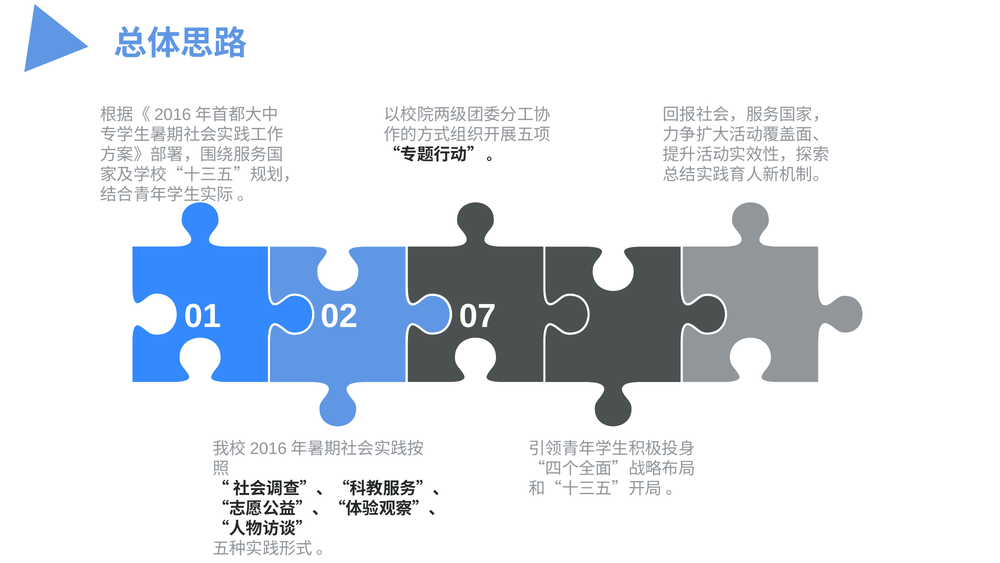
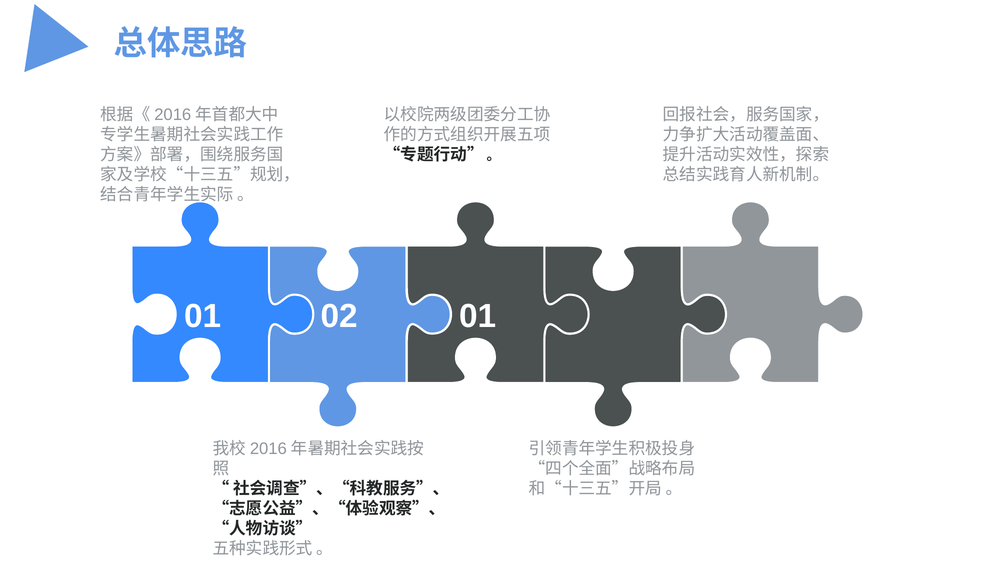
02 07: 07 -> 01
